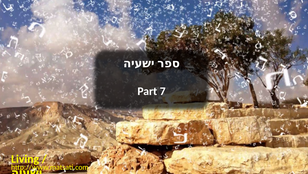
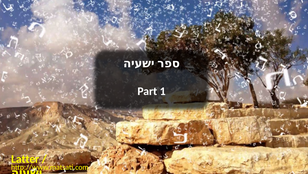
7: 7 -> 1
Living: Living -> Latter
